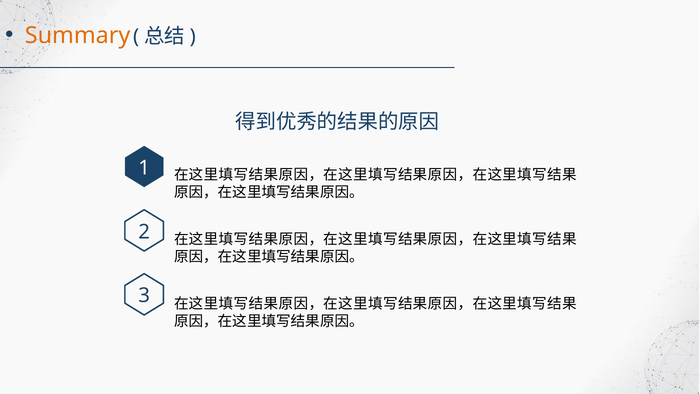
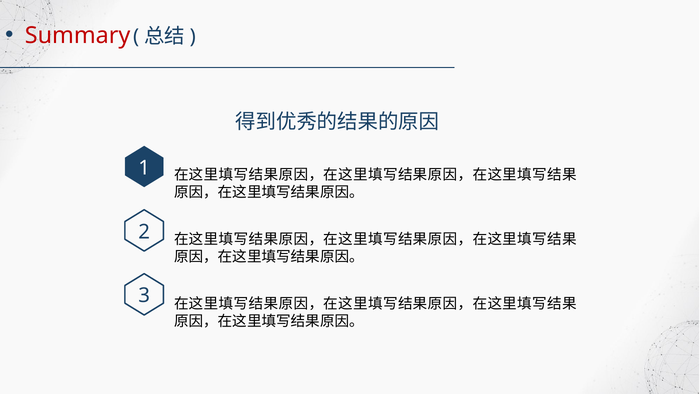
Summary colour: orange -> red
